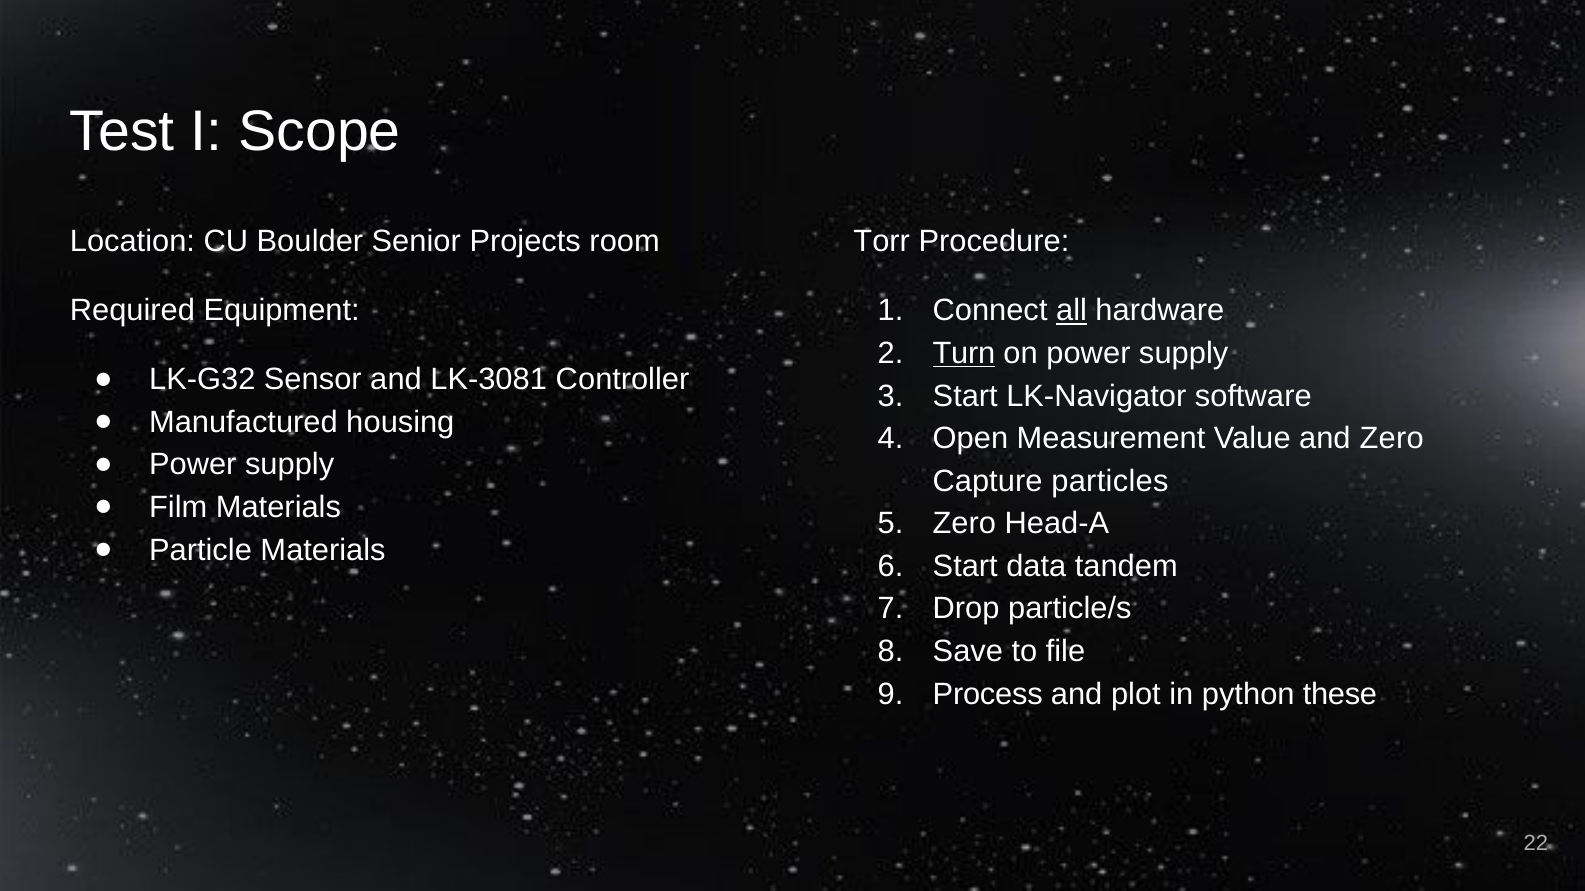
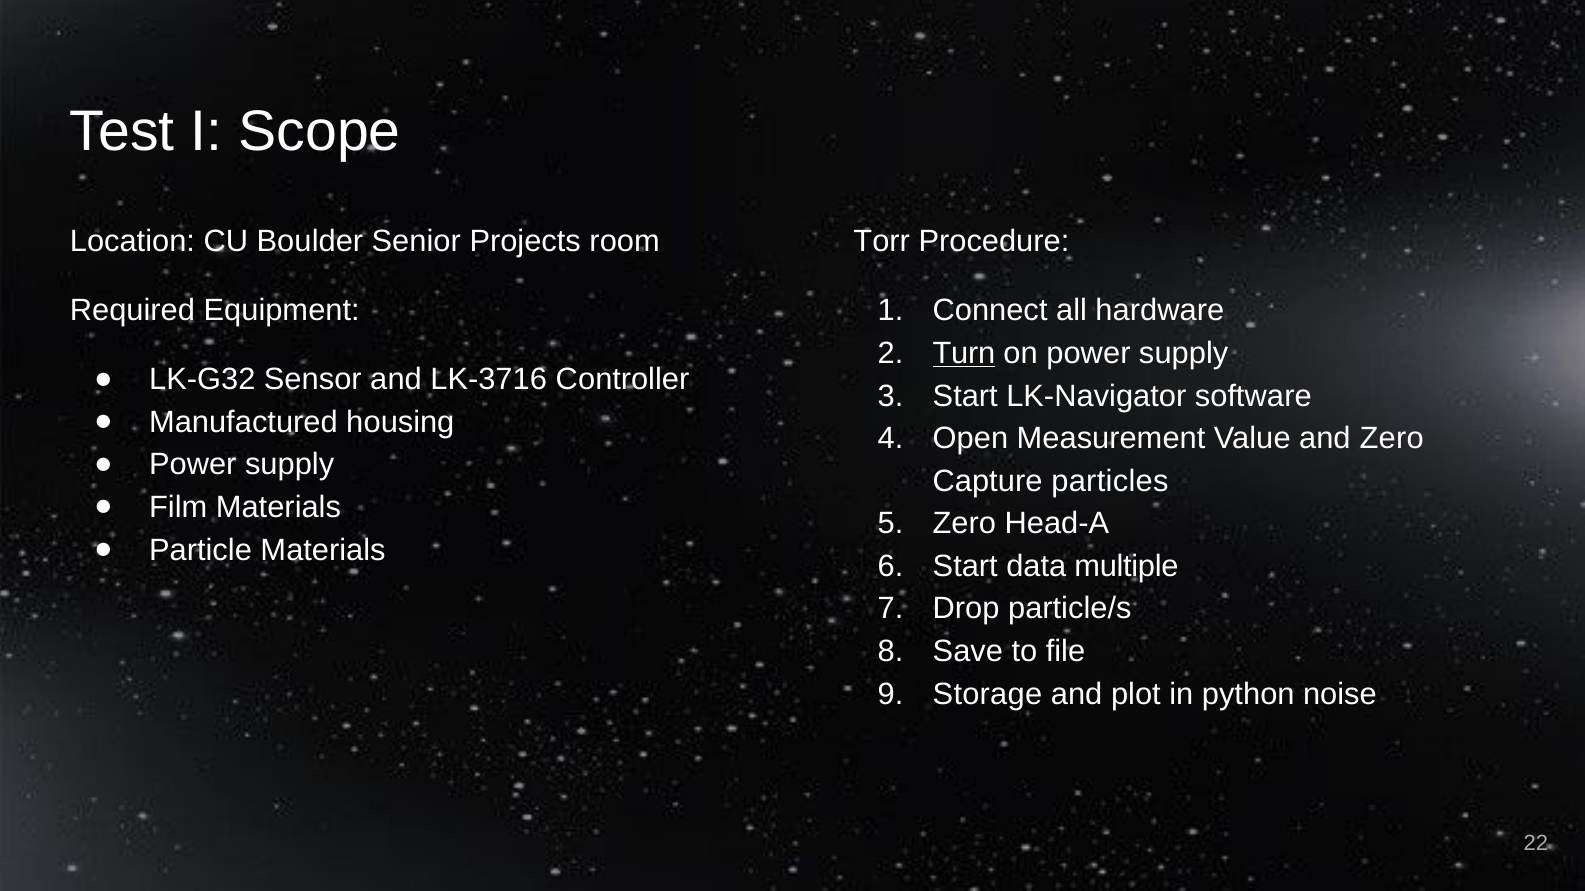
all underline: present -> none
LK-3081: LK-3081 -> LK-3716
tandem: tandem -> multiple
Process: Process -> Storage
these: these -> noise
